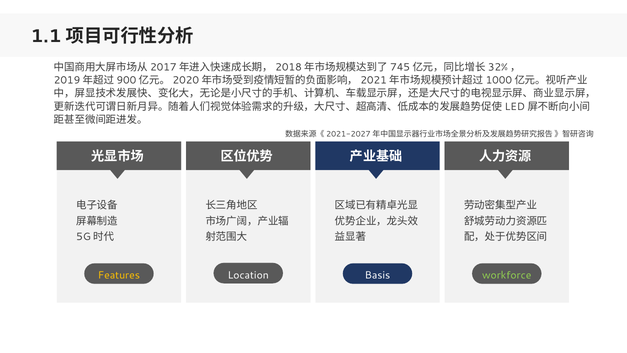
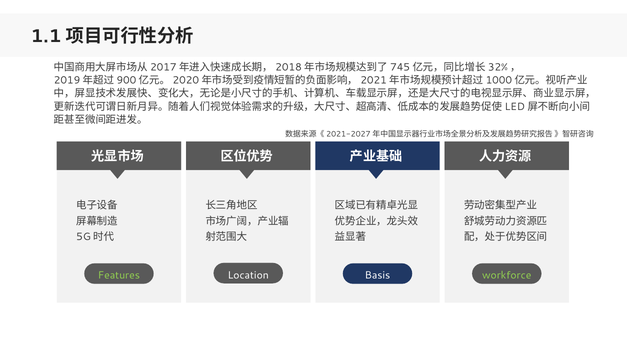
Features colour: yellow -> light green
